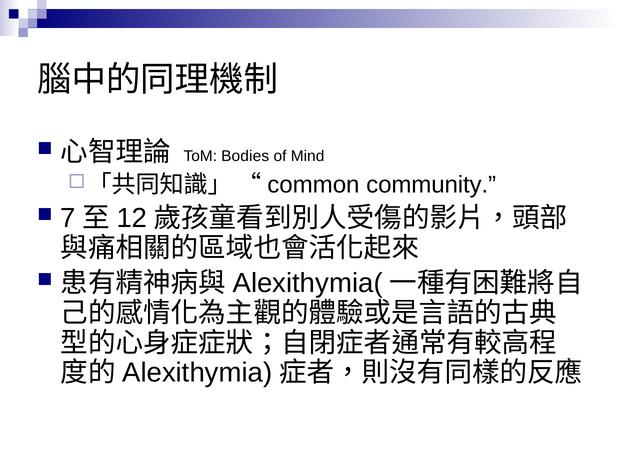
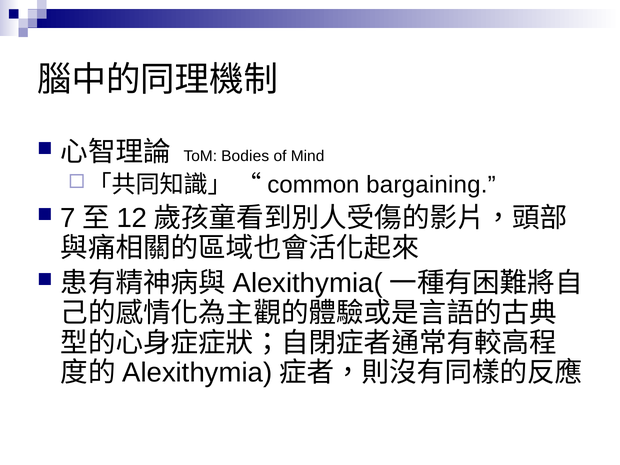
community: community -> bargaining
